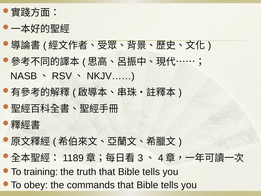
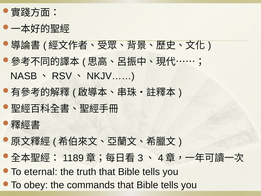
training: training -> eternal
